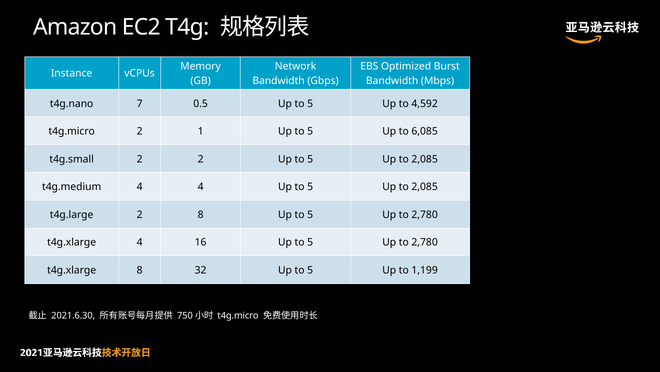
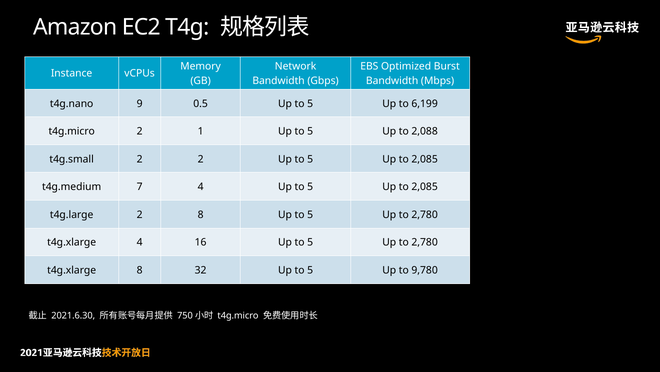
7: 7 -> 9
4,592: 4,592 -> 6,199
6,085: 6,085 -> 2,088
t4g.medium 4: 4 -> 7
1,199: 1,199 -> 9,780
